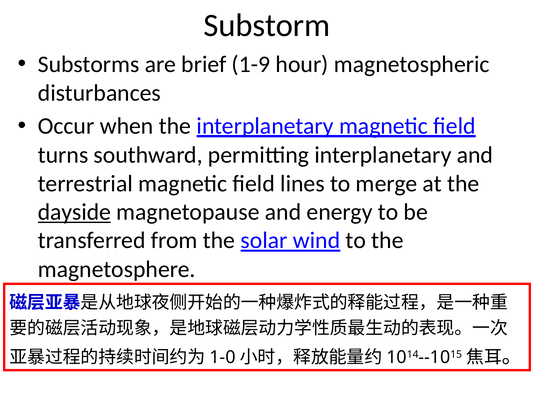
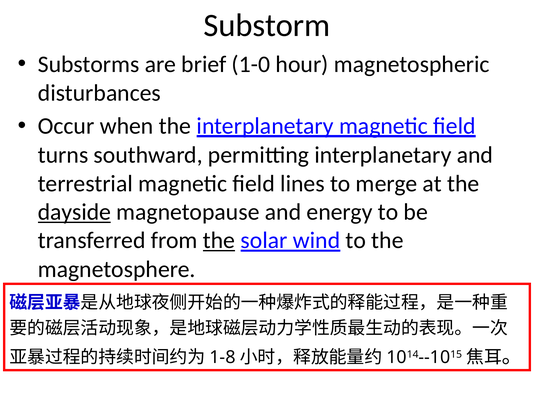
1-9: 1-9 -> 1-0
the at (219, 241) underline: none -> present
1-0: 1-0 -> 1-8
